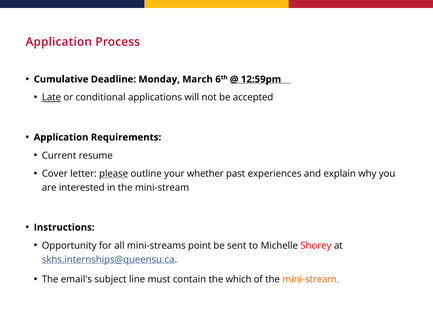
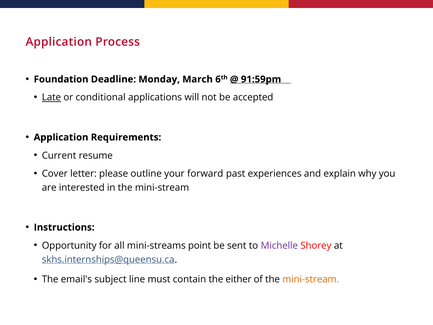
Cumulative: Cumulative -> Foundation
12:59pm: 12:59pm -> 91:59pm
please underline: present -> none
whether: whether -> forward
Michelle colour: black -> purple
which: which -> either
